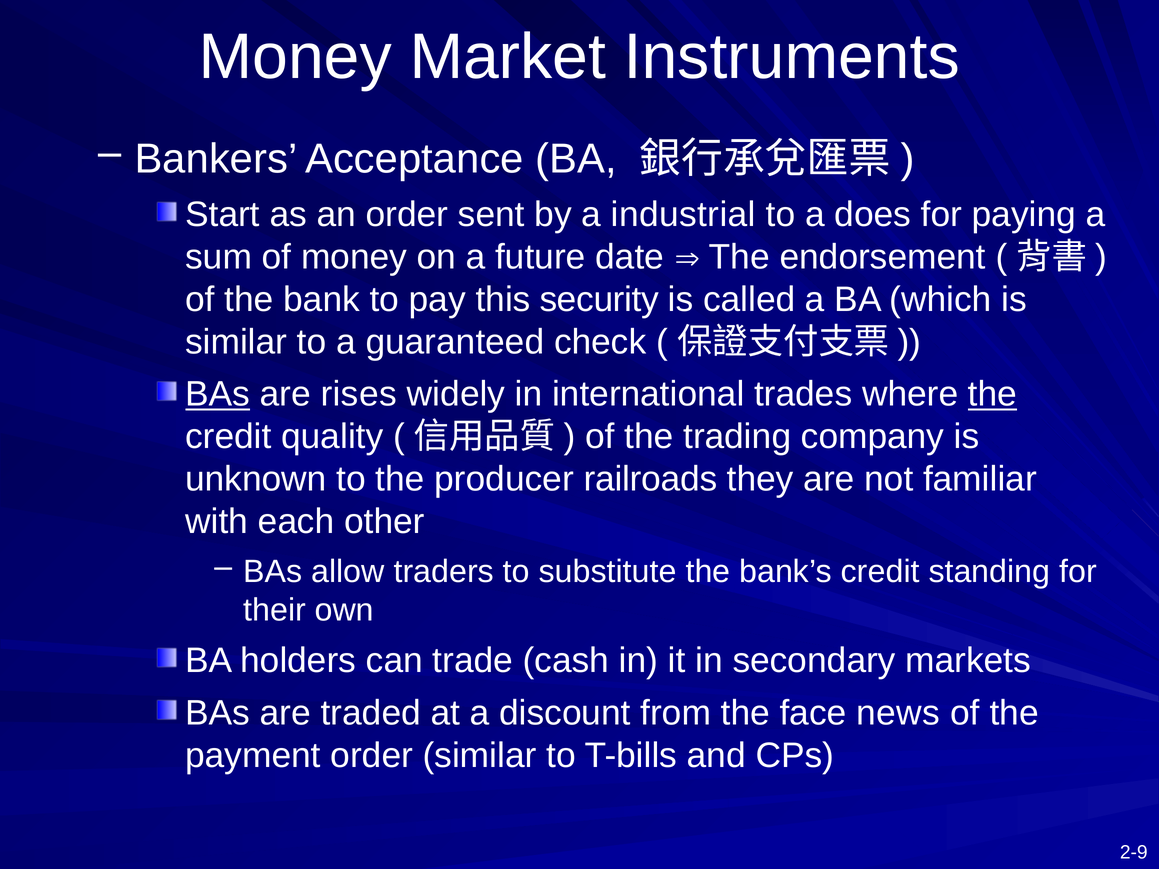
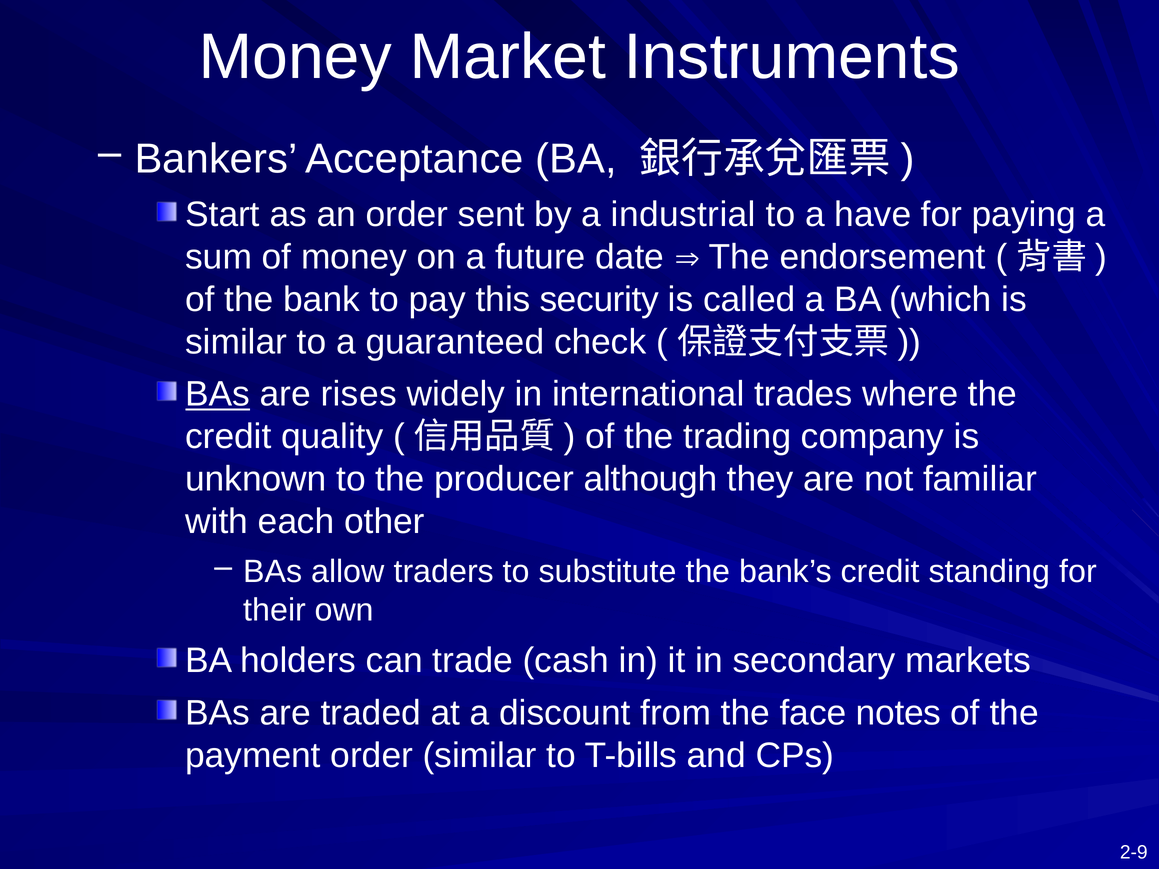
does: does -> have
the at (993, 394) underline: present -> none
railroads: railroads -> although
news: news -> notes
